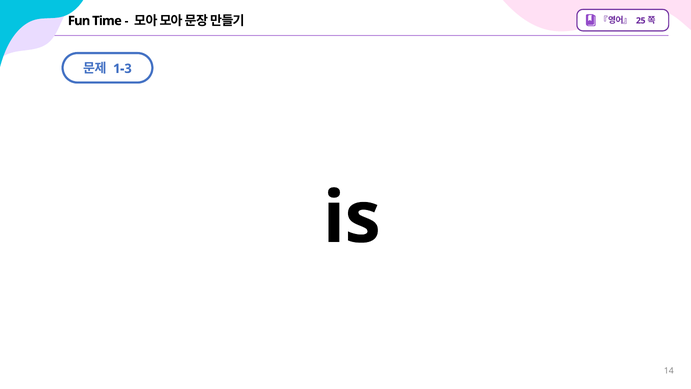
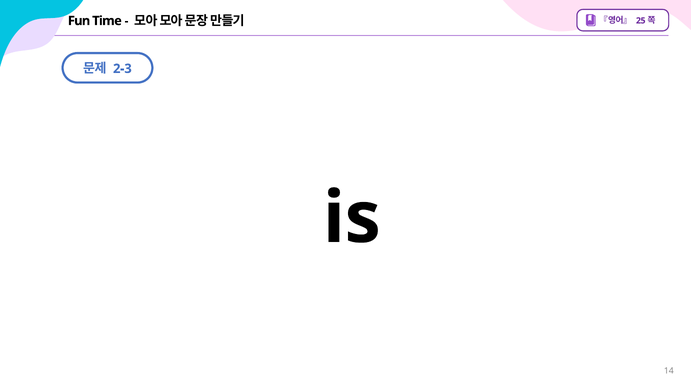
1-3: 1-3 -> 2-3
